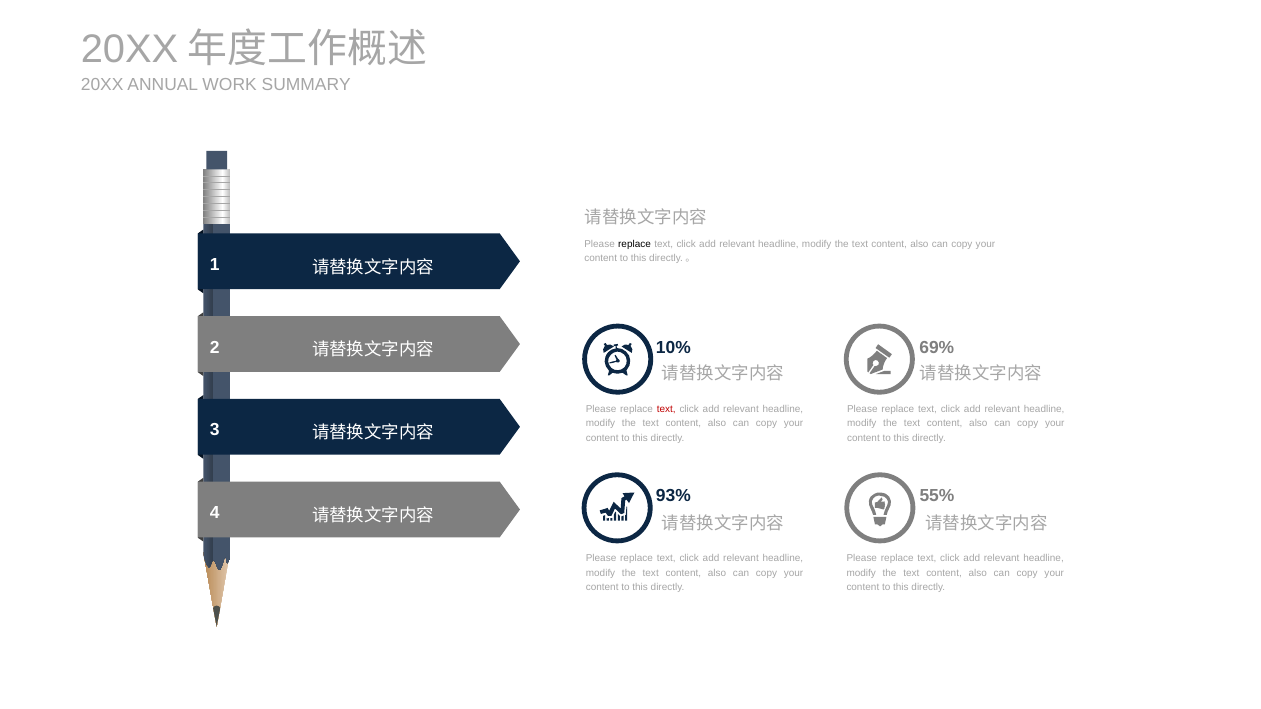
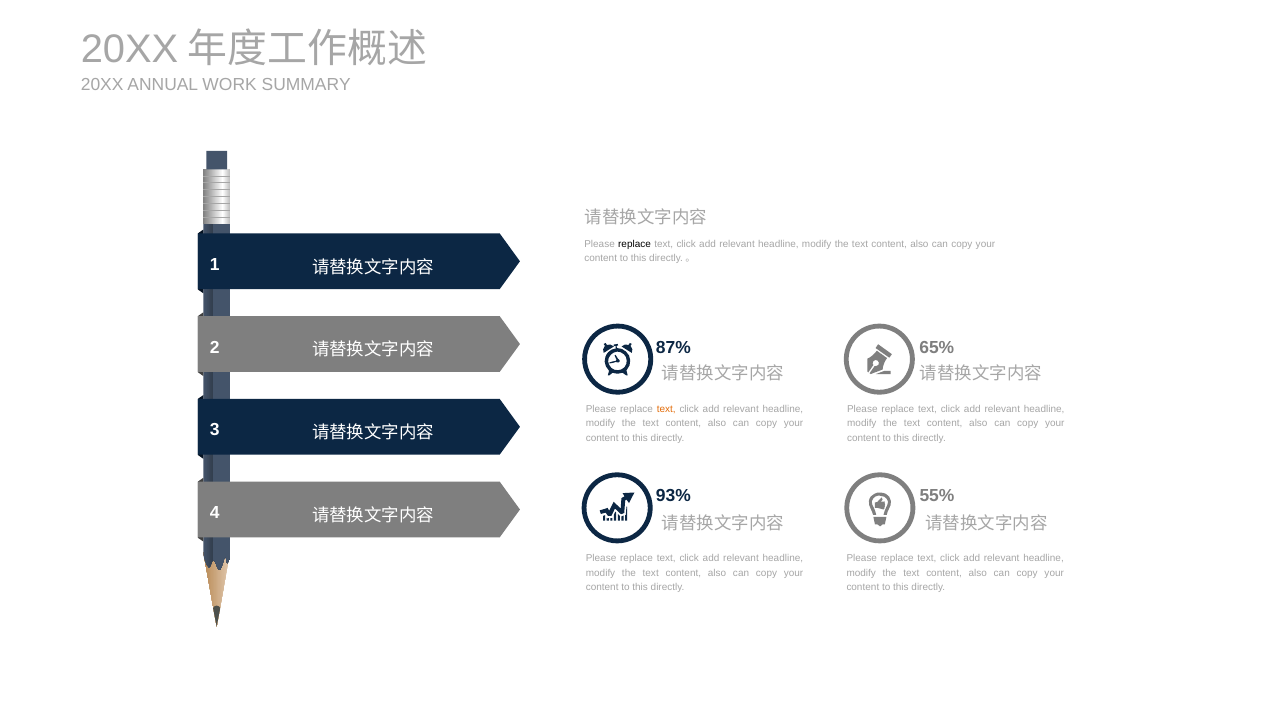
10%: 10% -> 87%
69%: 69% -> 65%
text at (666, 409) colour: red -> orange
